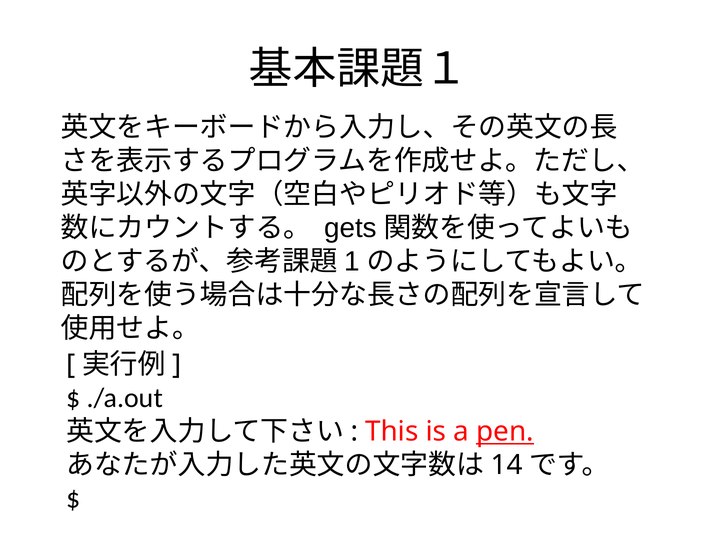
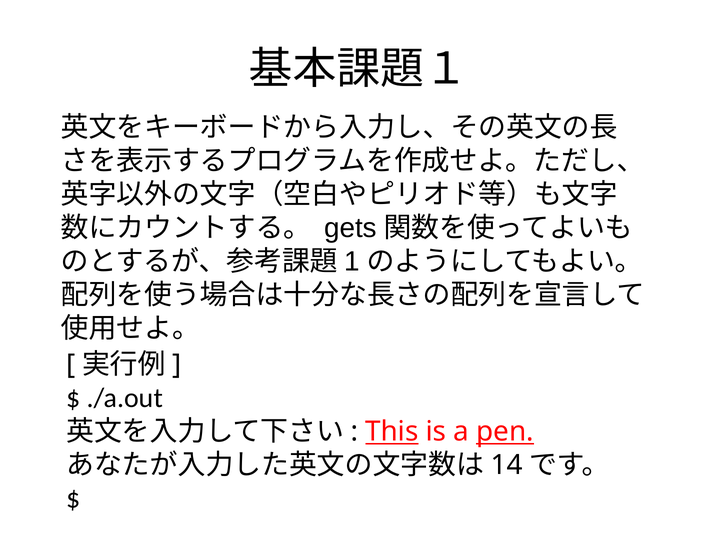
This underline: none -> present
